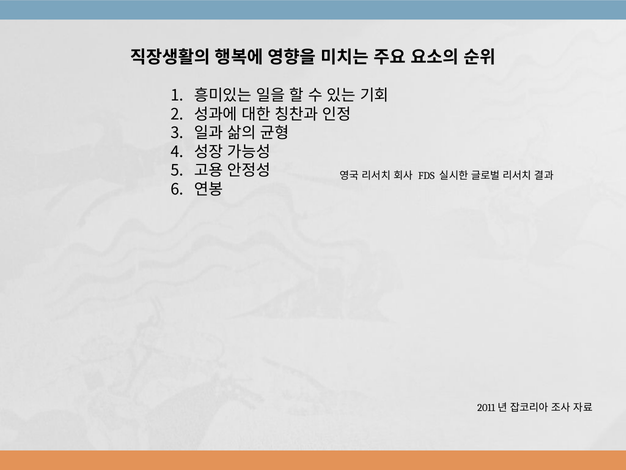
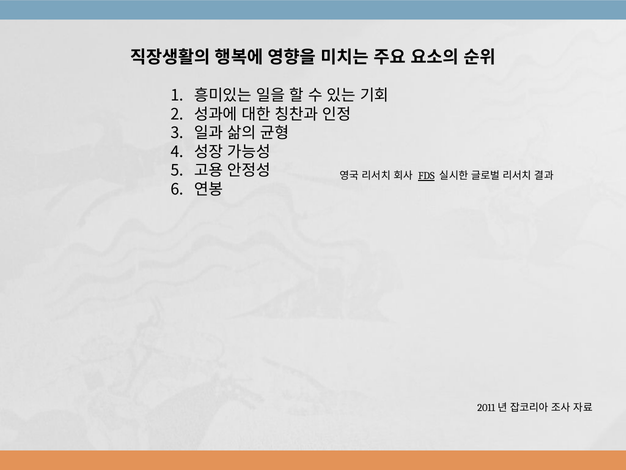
FDS underline: none -> present
